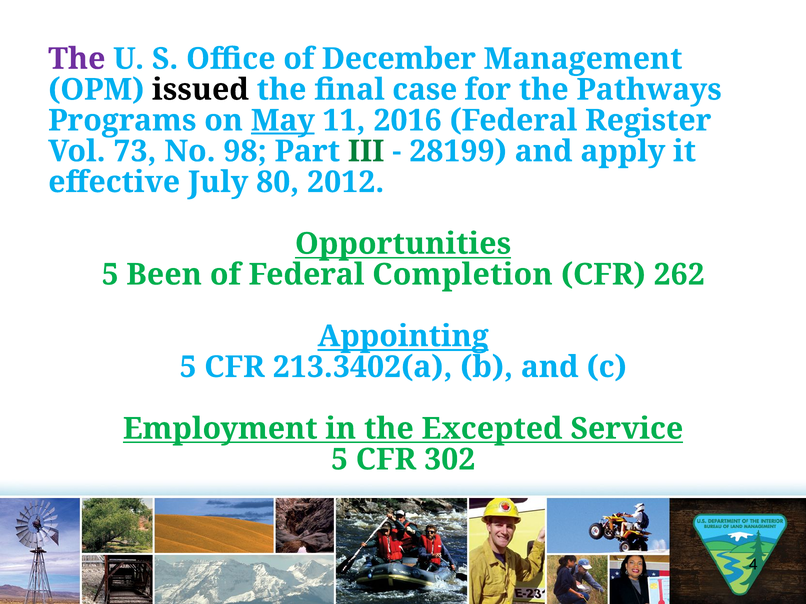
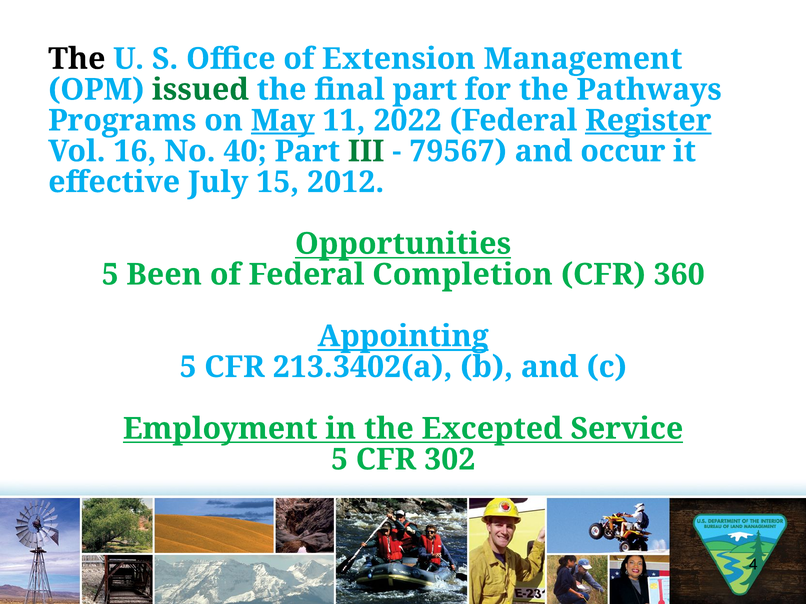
The at (77, 59) colour: purple -> black
December: December -> Extension
issued colour: black -> green
final case: case -> part
2016: 2016 -> 2022
Register underline: none -> present
73: 73 -> 16
98: 98 -> 40
28199: 28199 -> 79567
apply: apply -> occur
80: 80 -> 15
262: 262 -> 360
